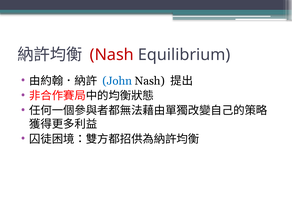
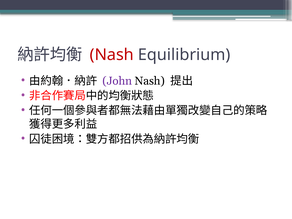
John colour: blue -> purple
